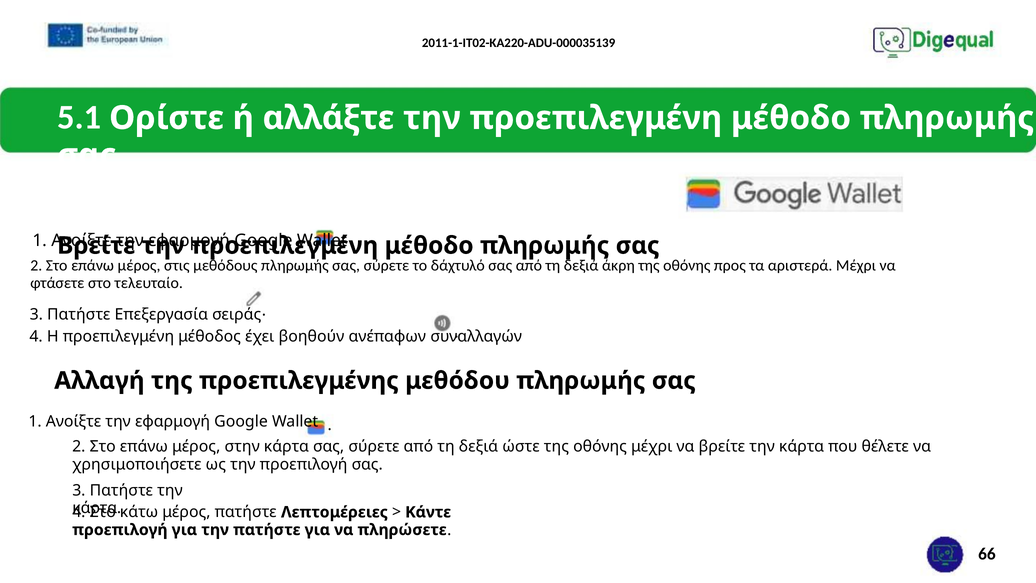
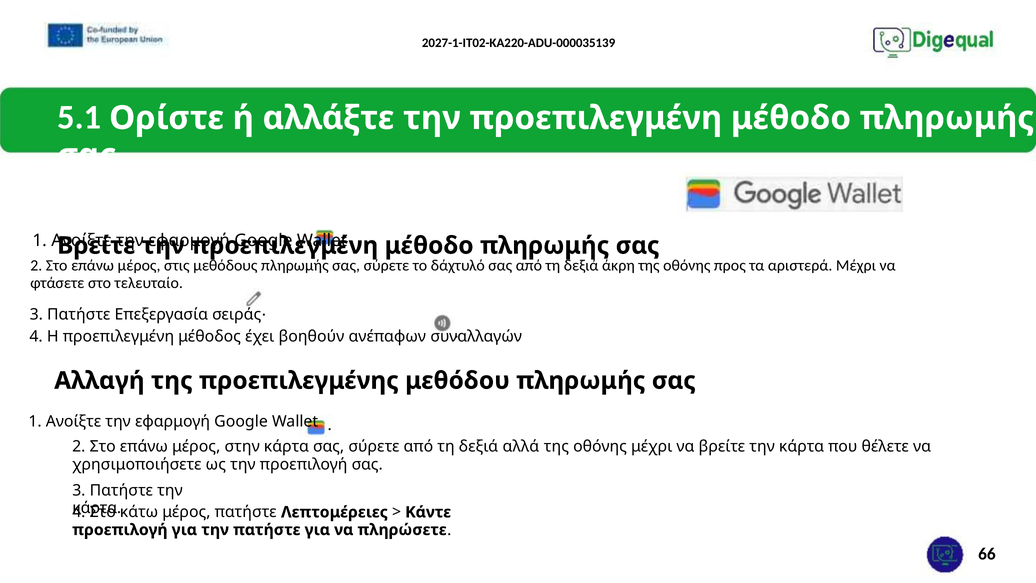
2011-1-IT02-KA220-ADU-000035139: 2011-1-IT02-KA220-ADU-000035139 -> 2027-1-IT02-KA220-ADU-000035139
ώστε: ώστε -> αλλά
